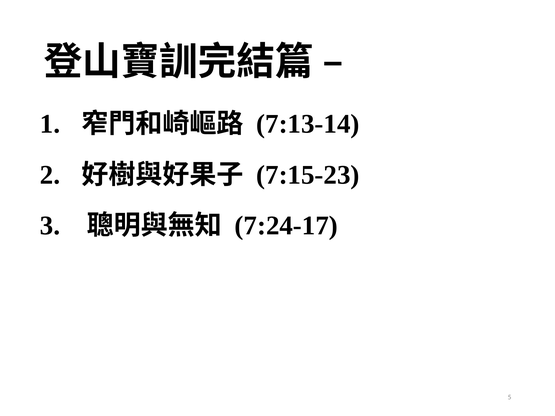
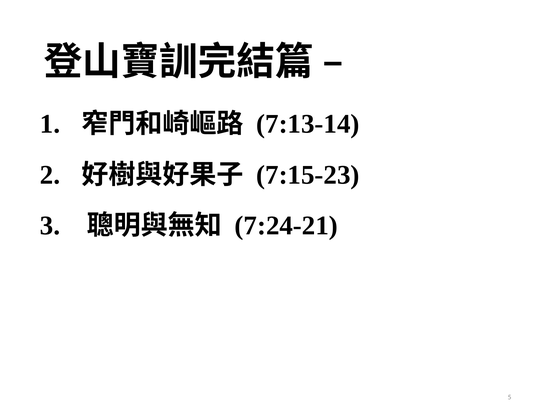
7:24-17: 7:24-17 -> 7:24-21
